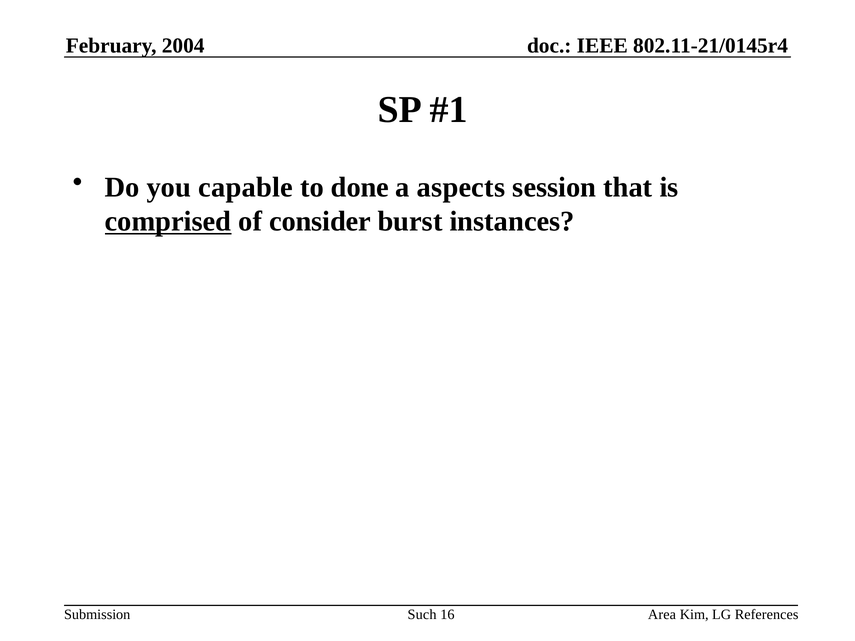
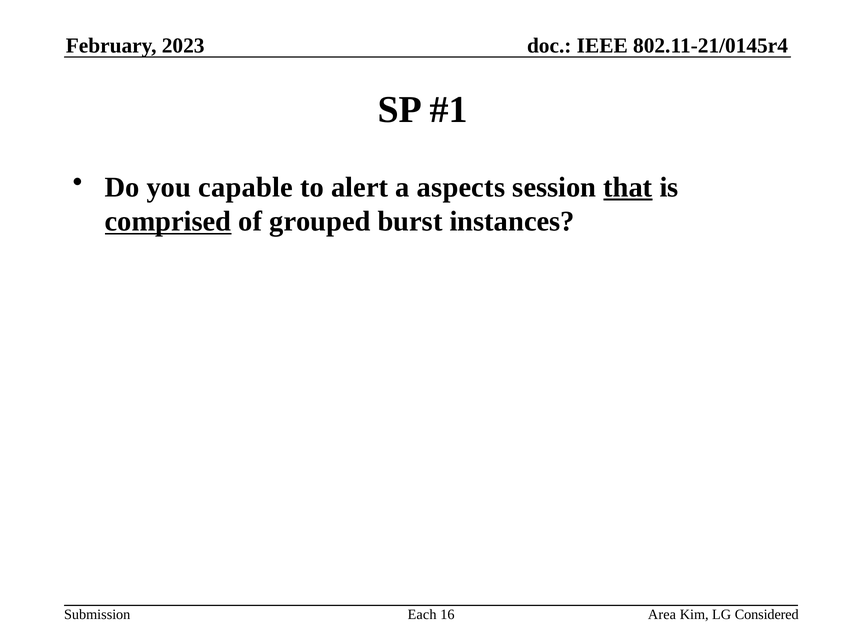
2004: 2004 -> 2023
done: done -> alert
that underline: none -> present
consider: consider -> grouped
Such: Such -> Each
References: References -> Considered
